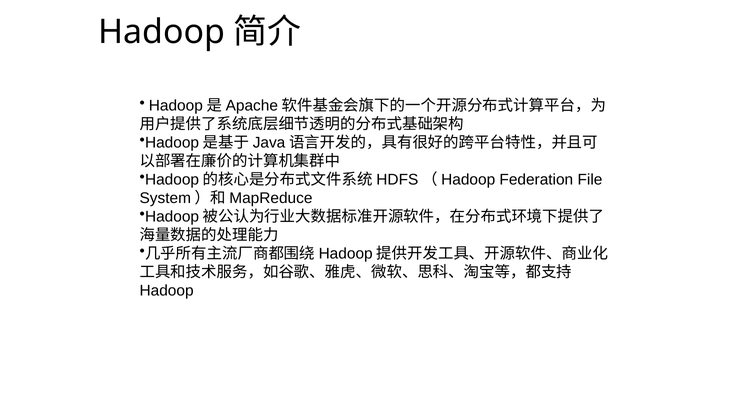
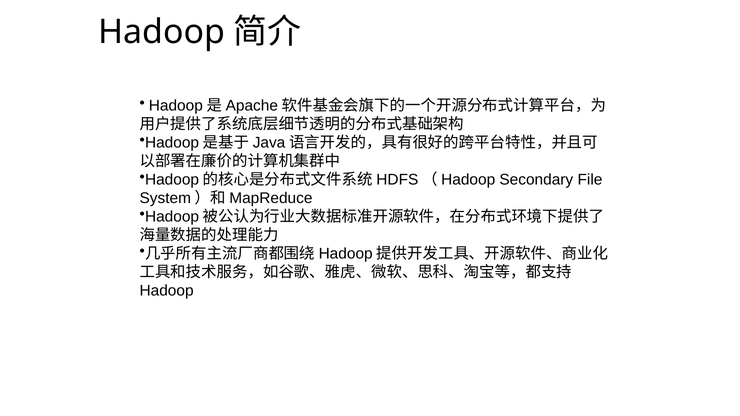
Federation: Federation -> Secondary
